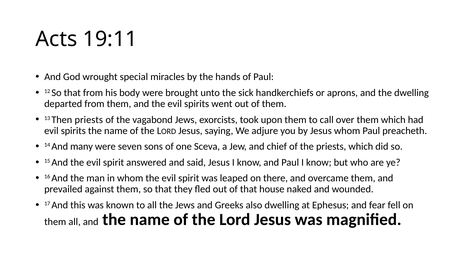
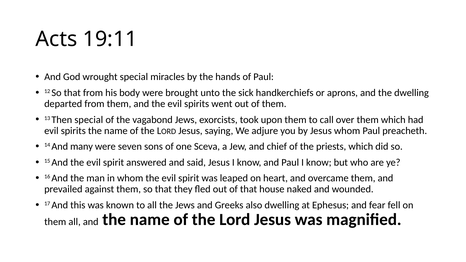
Then priests: priests -> special
there: there -> heart
